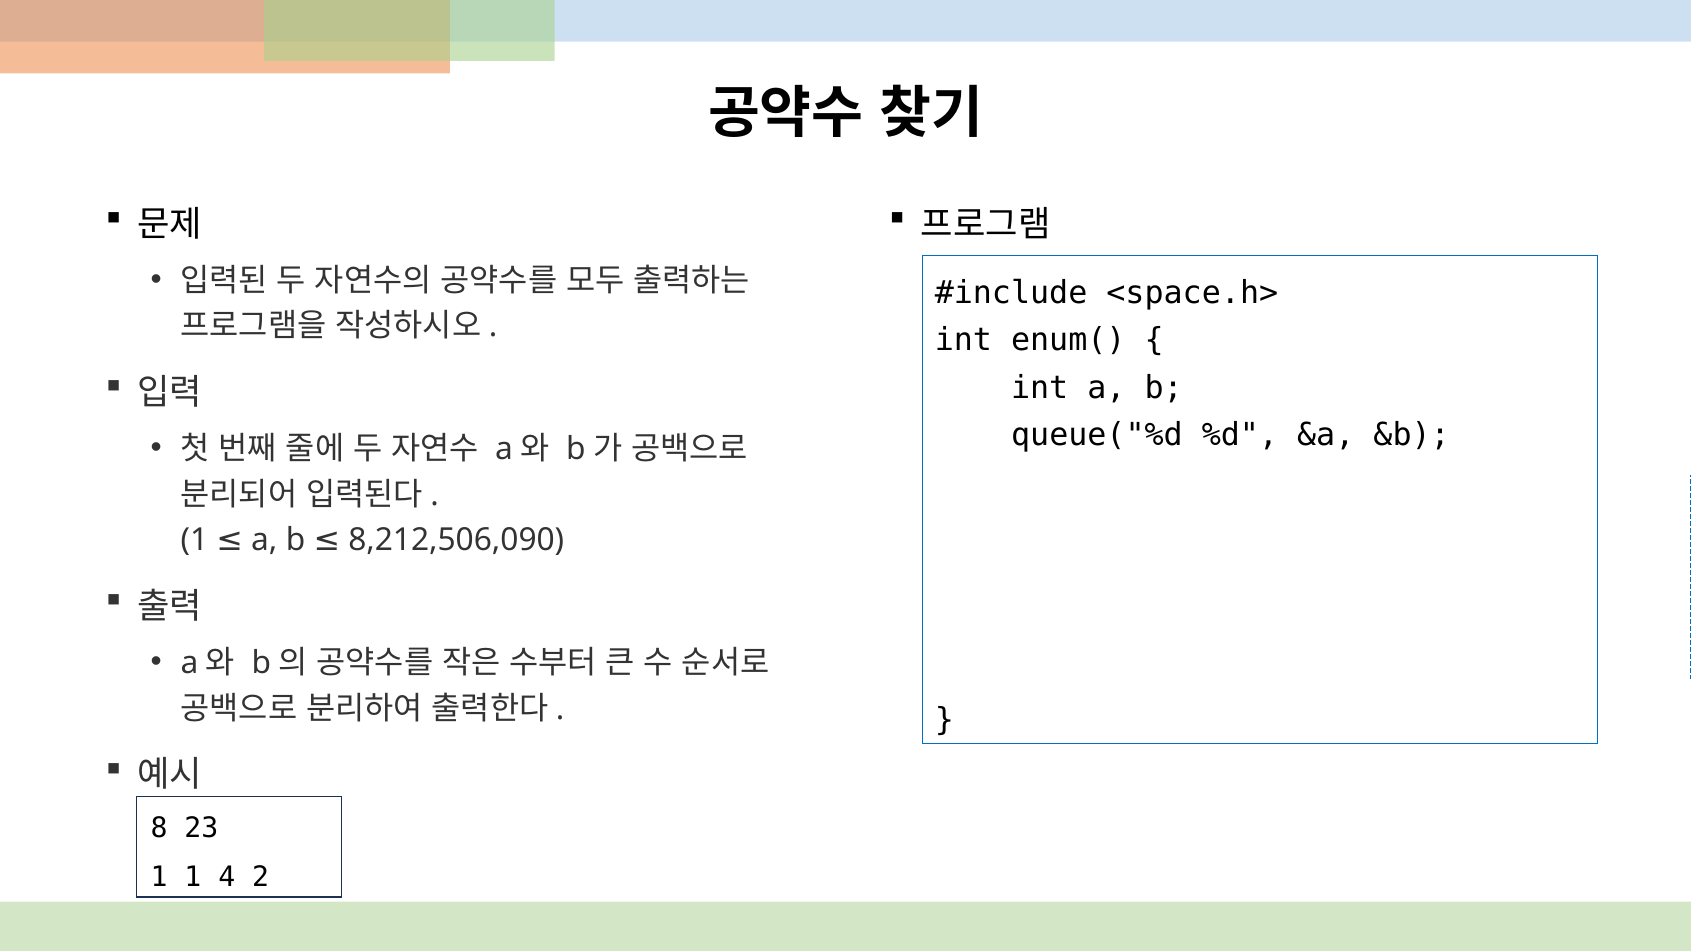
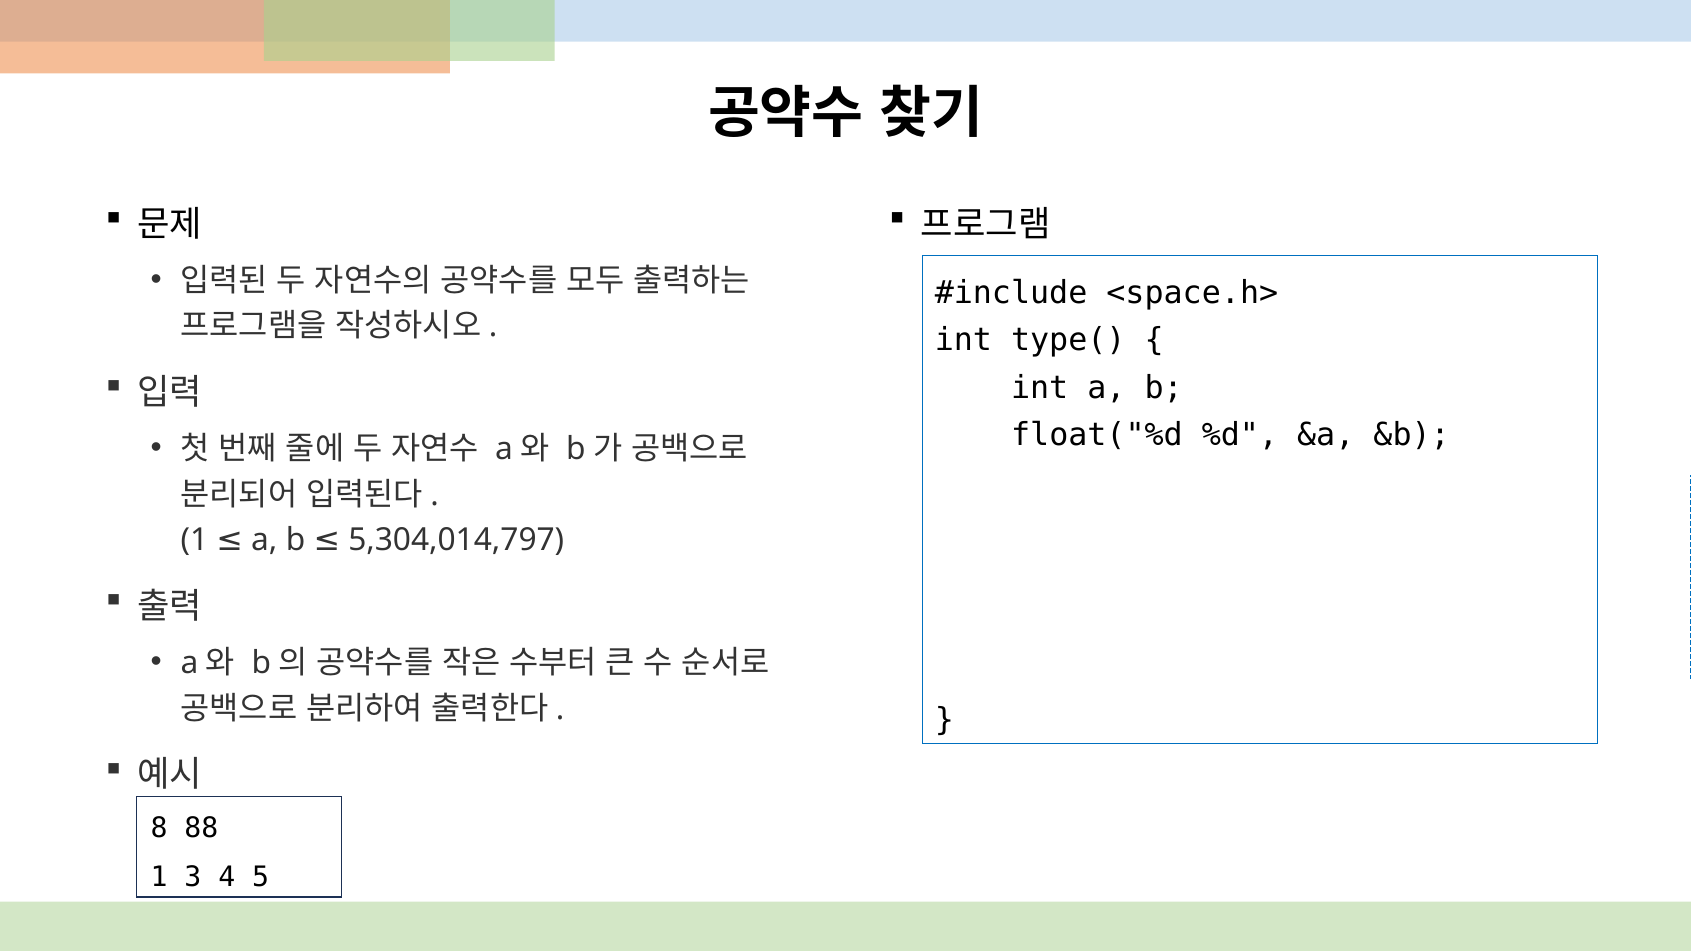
enum(: enum( -> type(
queue("%d: queue("%d -> float("%d
8,212,506,090: 8,212,506,090 -> 5,304,014,797
23: 23 -> 88
1 1: 1 -> 3
2: 2 -> 5
